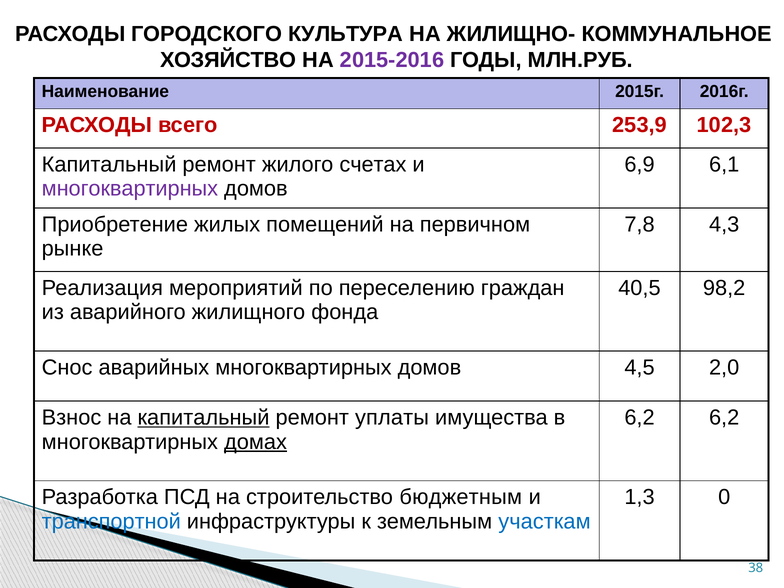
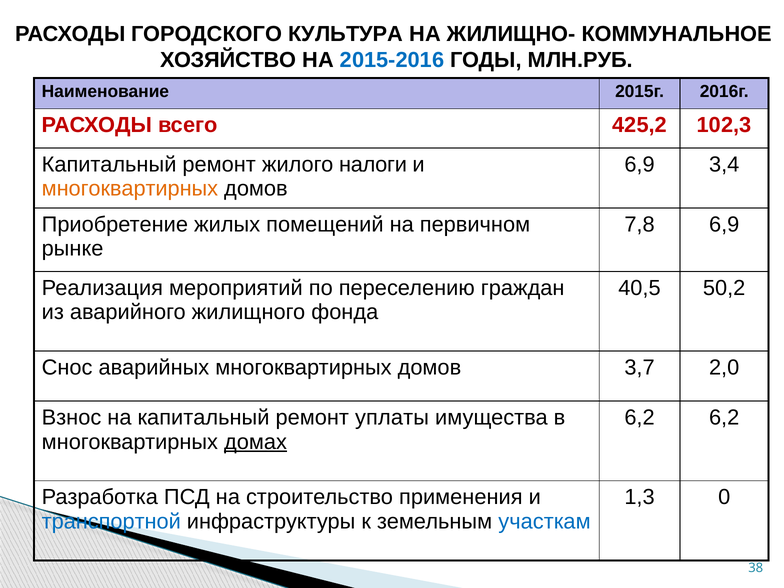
2015-2016 colour: purple -> blue
253,9: 253,9 -> 425,2
счетах: счетах -> налоги
6,1: 6,1 -> 3,4
многоквартирных at (130, 189) colour: purple -> orange
7,8 4,3: 4,3 -> 6,9
98,2: 98,2 -> 50,2
4,5: 4,5 -> 3,7
капитальный at (203, 418) underline: present -> none
бюджетным: бюджетным -> применения
